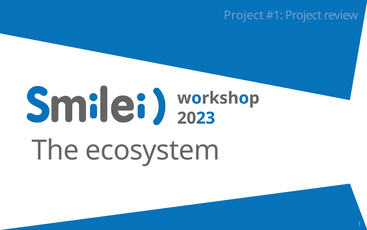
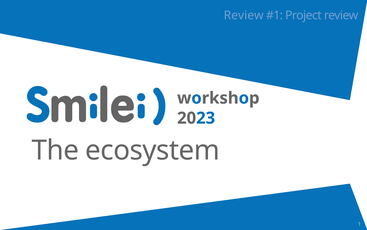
Project at (244, 15): Project -> Review
